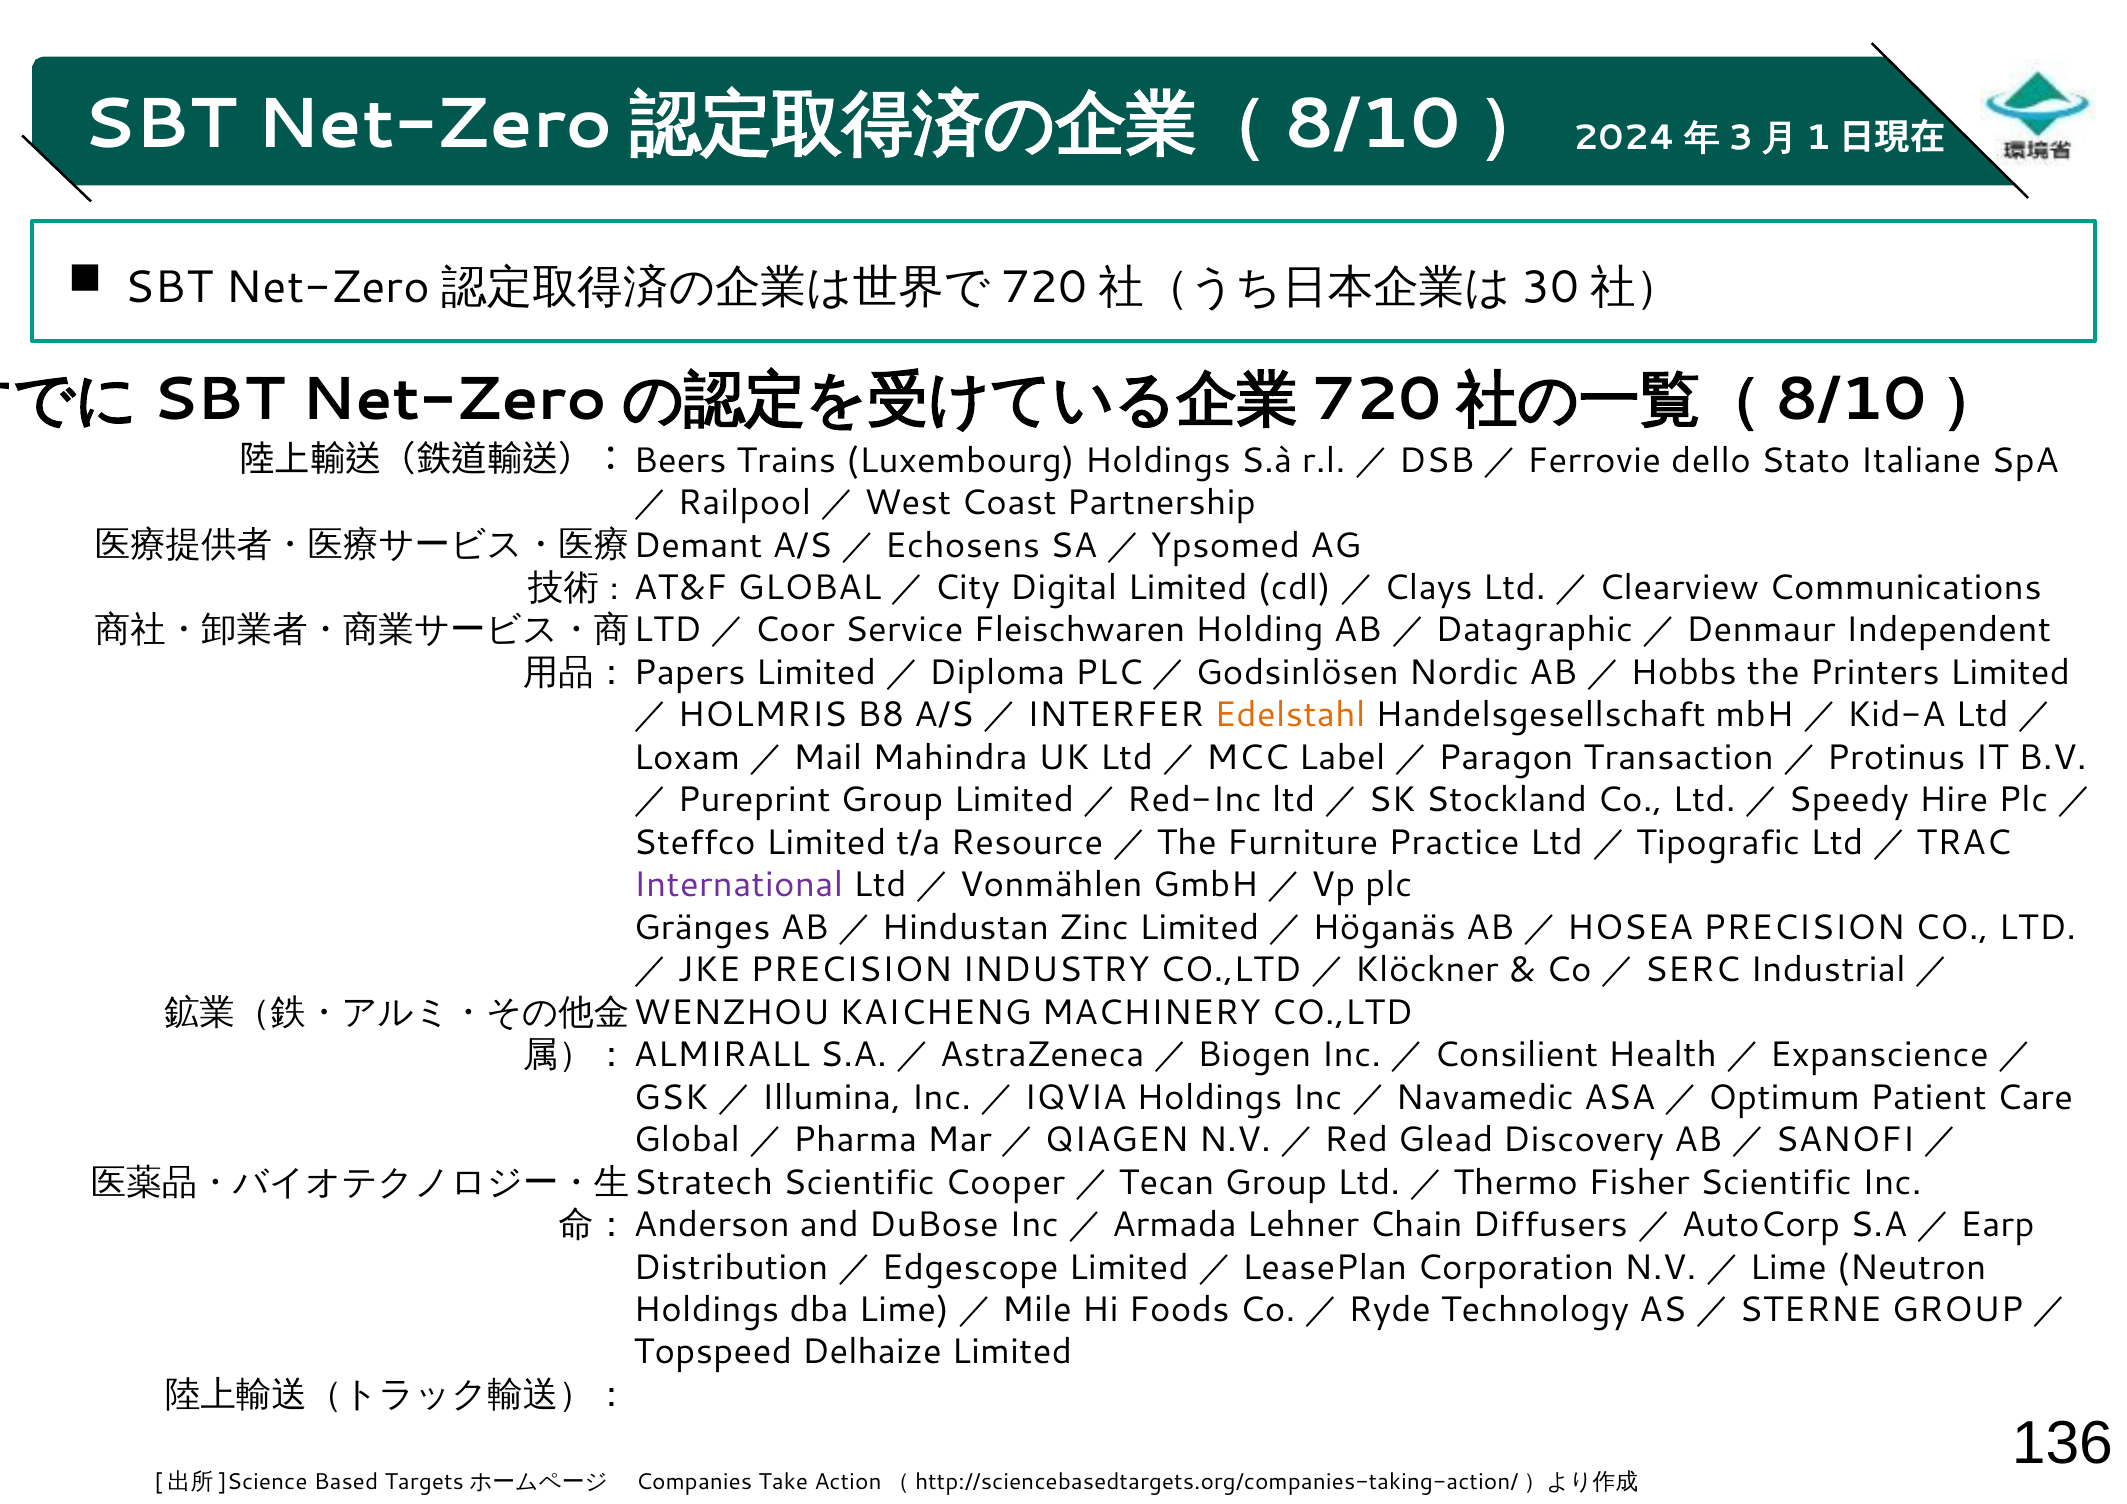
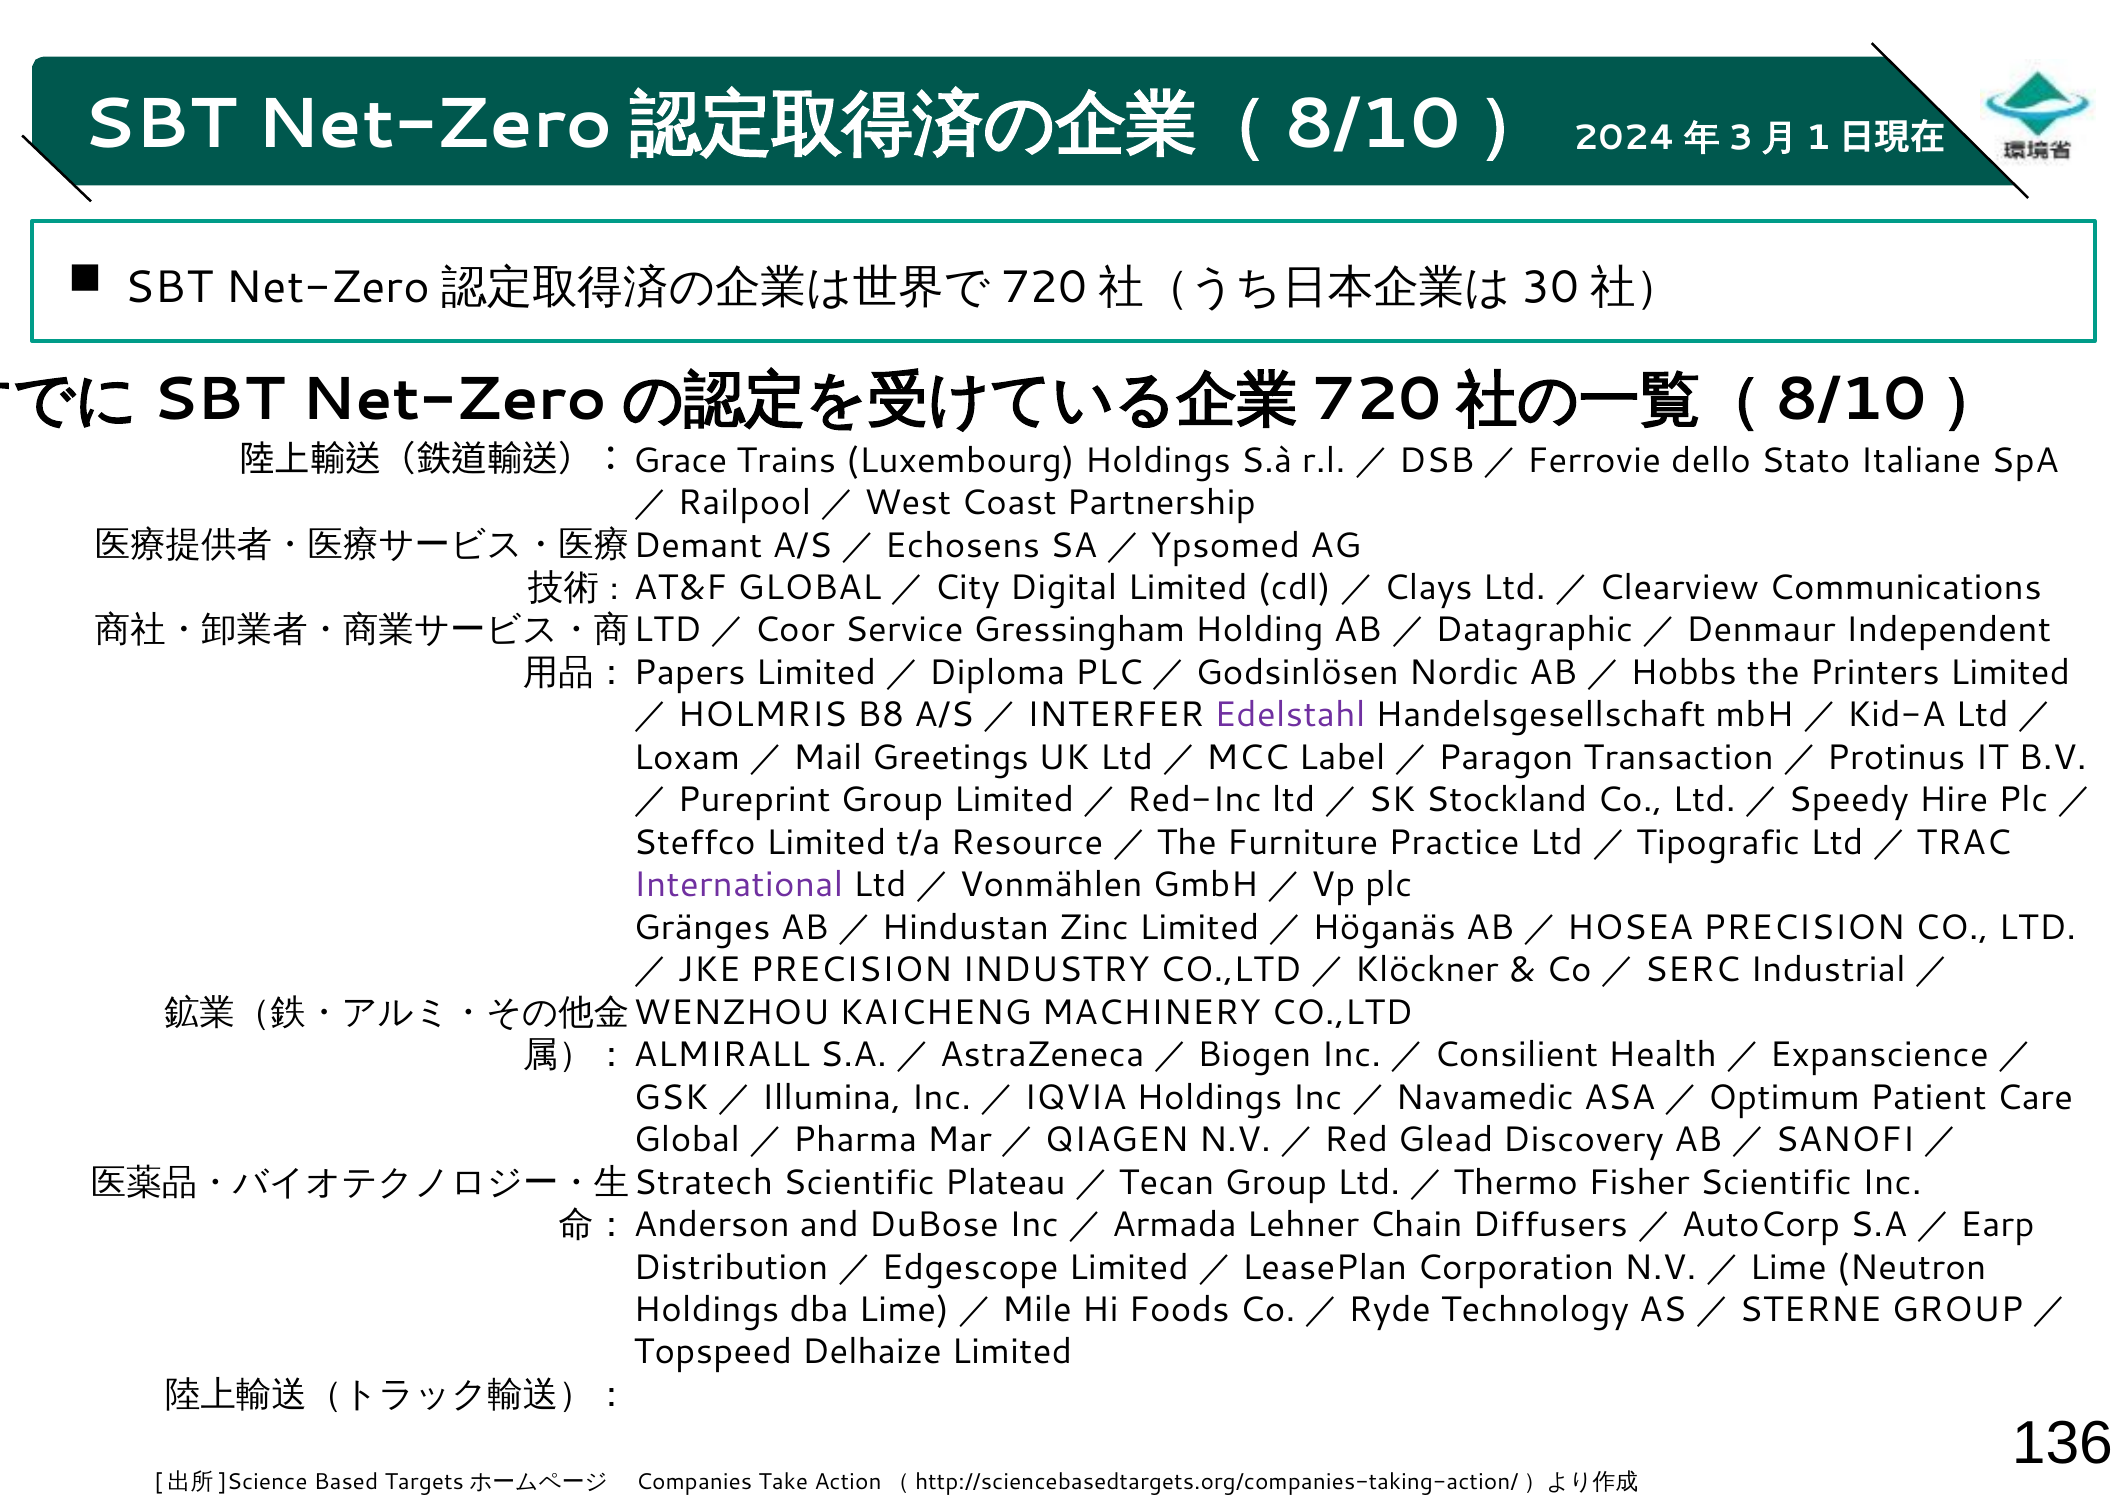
Beers: Beers -> Grace
Fleischwaren: Fleischwaren -> Gressingham
Edelstahl colour: orange -> purple
Mahindra: Mahindra -> Greetings
Cooper: Cooper -> Plateau
